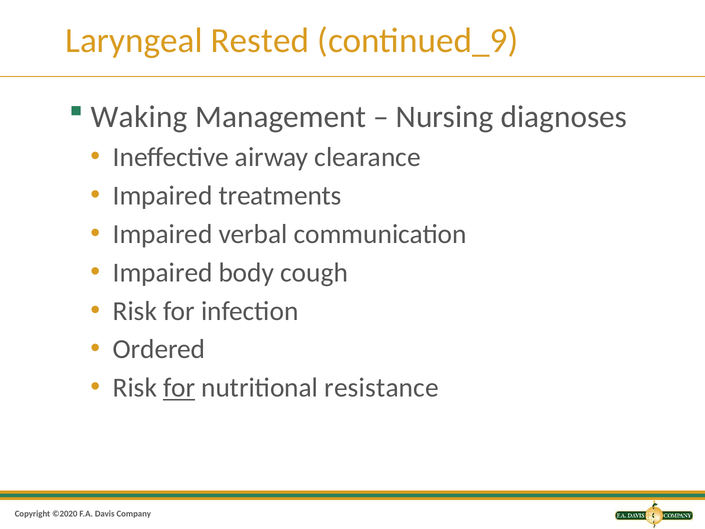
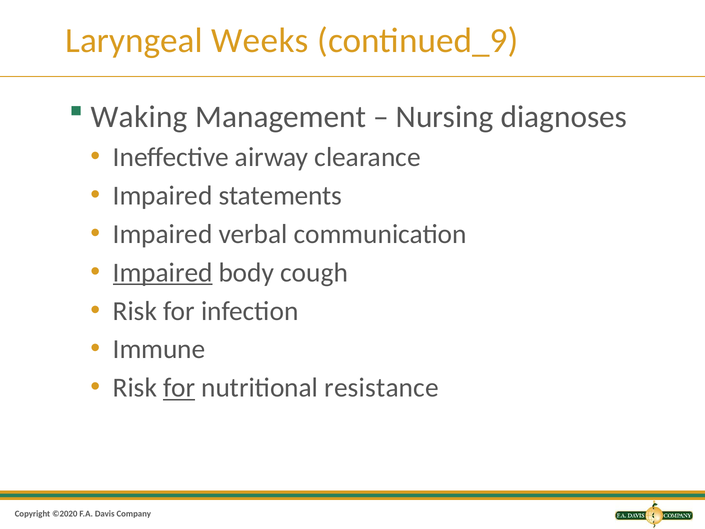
Rested: Rested -> Weeks
treatments: treatments -> statements
Impaired at (163, 272) underline: none -> present
Ordered: Ordered -> Immune
